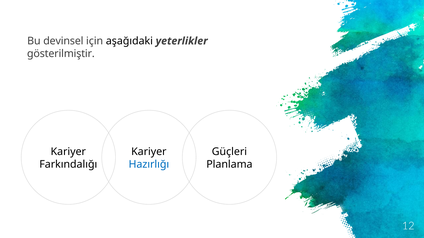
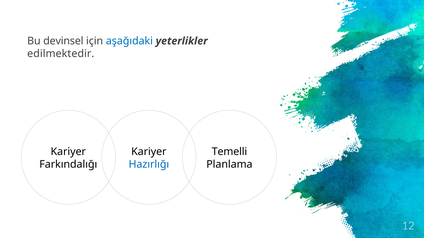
aşağıdaki colour: black -> blue
gösterilmiştir: gösterilmiştir -> edilmektedir
Güçleri: Güçleri -> Temelli
